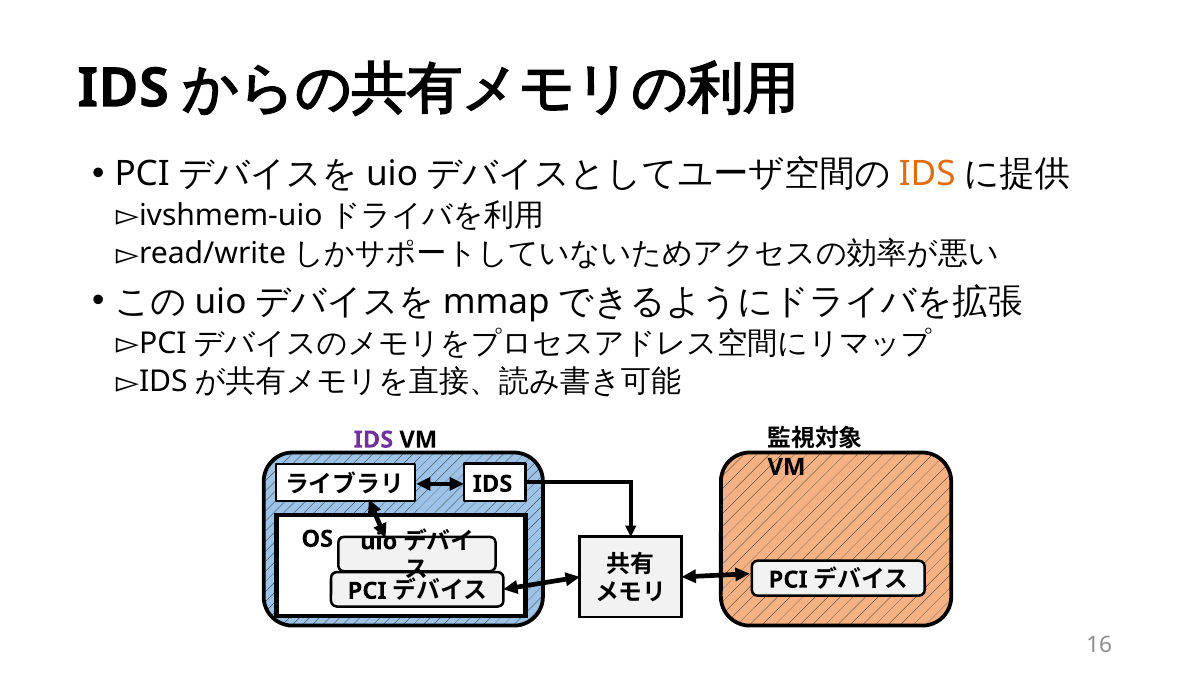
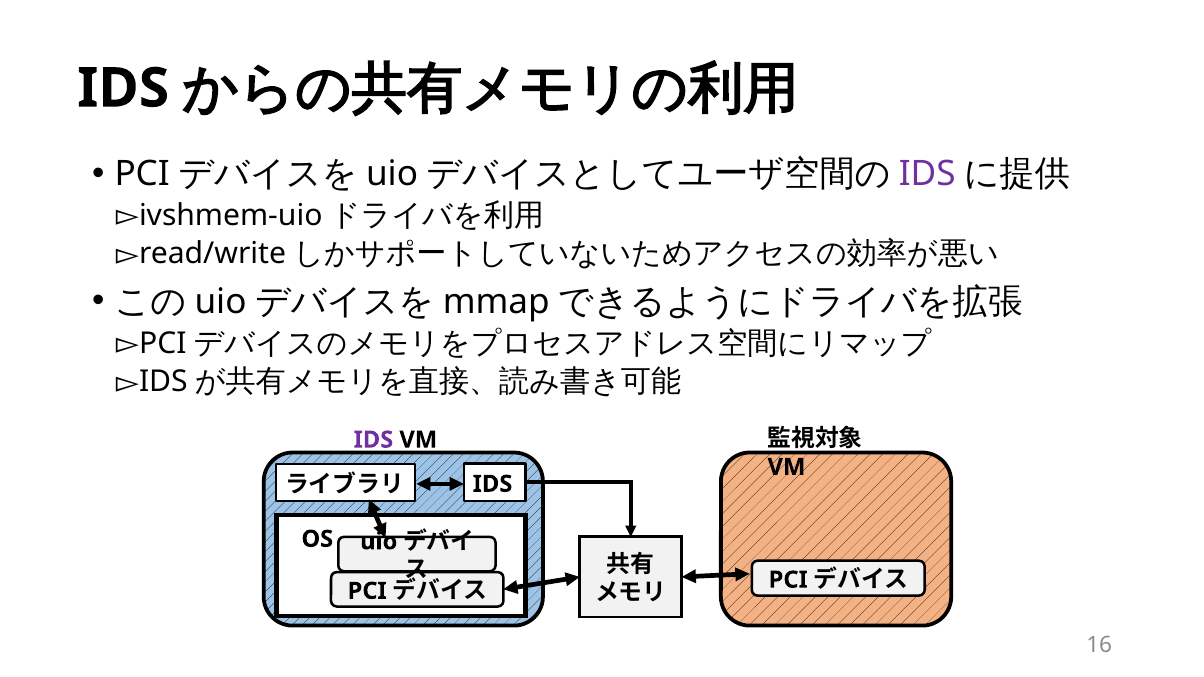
IDS at (927, 174) colour: orange -> purple
